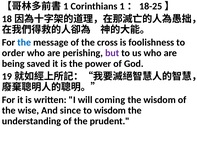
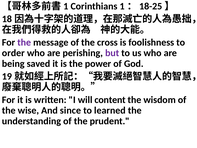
the at (24, 42) colour: blue -> purple
coming: coming -> content
to wisdom: wisdom -> learned
